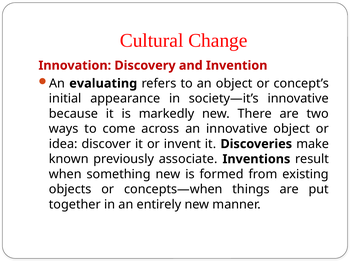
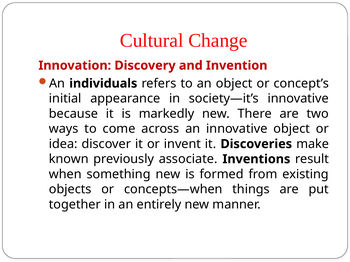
evaluating: evaluating -> individuals
